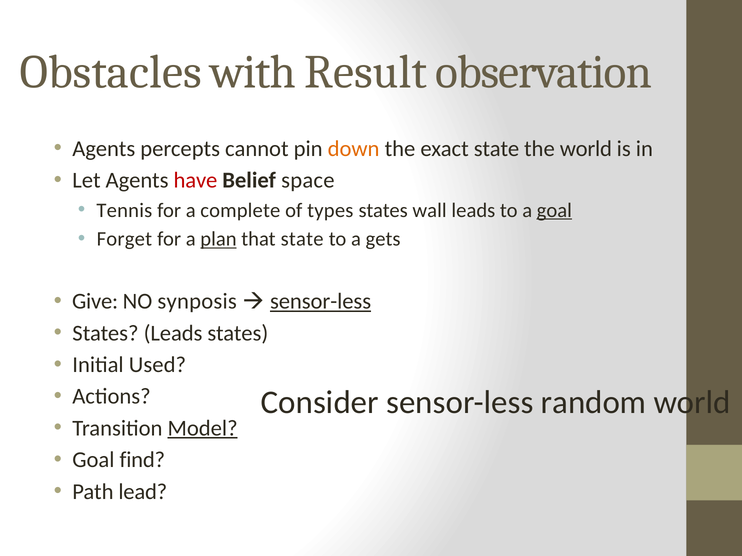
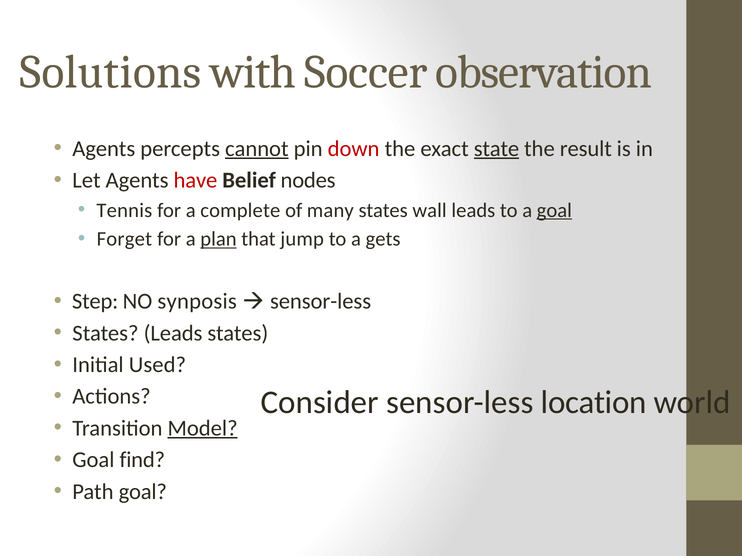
Obstacles: Obstacles -> Solutions
Result: Result -> Soccer
cannot underline: none -> present
down colour: orange -> red
state at (496, 149) underline: none -> present
the world: world -> result
space: space -> nodes
types: types -> many
that state: state -> jump
Give: Give -> Step
sensor-less at (321, 302) underline: present -> none
random: random -> location
Path lead: lead -> goal
